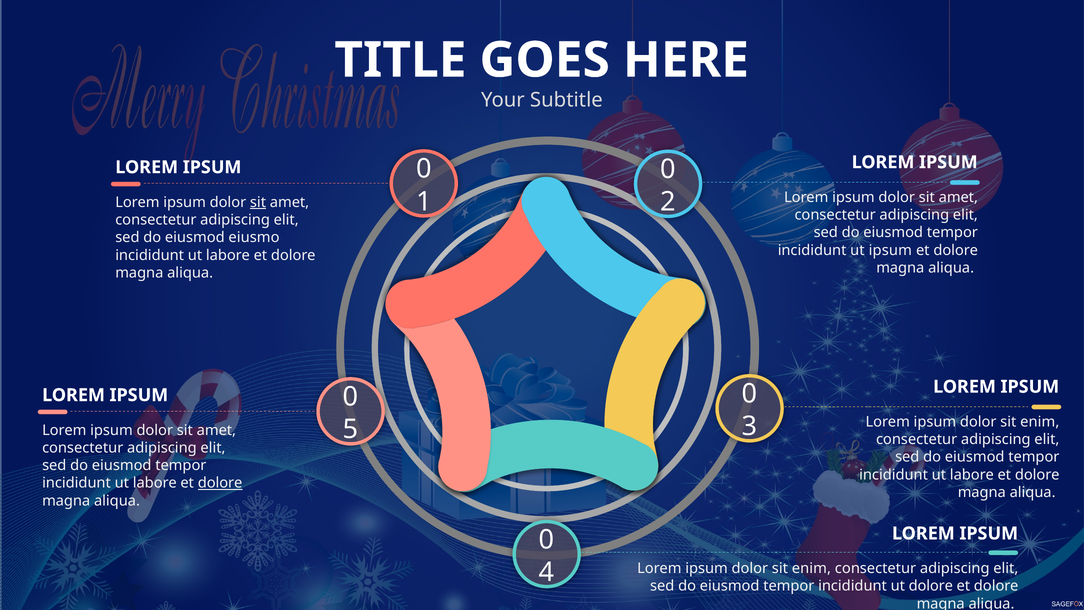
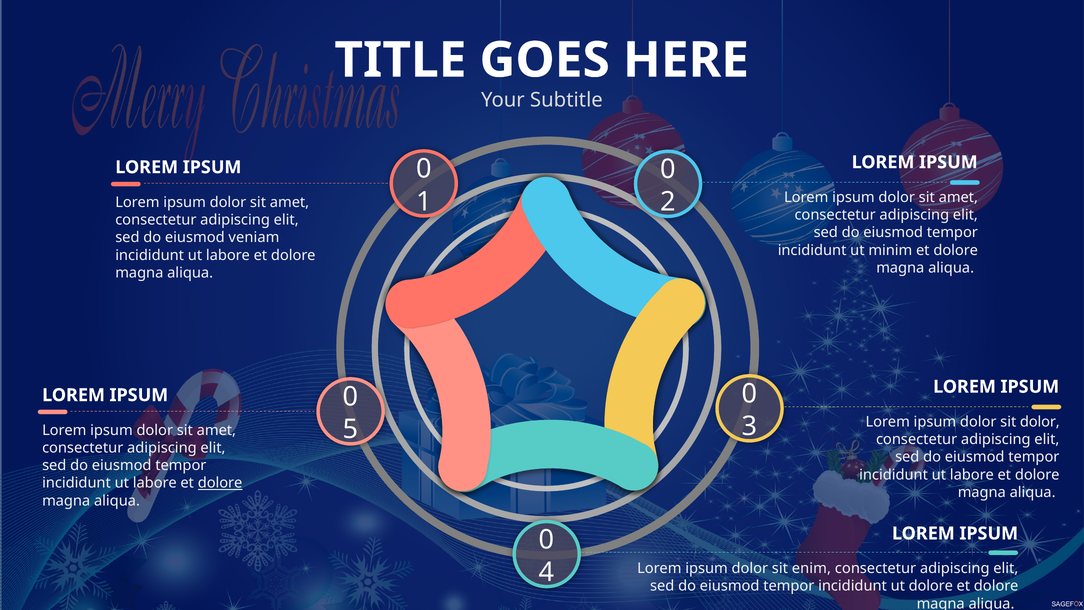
sit at (258, 202) underline: present -> none
eiusmo: eiusmo -> veniam
ut ipsum: ipsum -> minim
enim at (1040, 422): enim -> dolor
